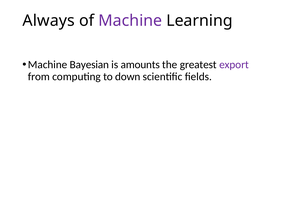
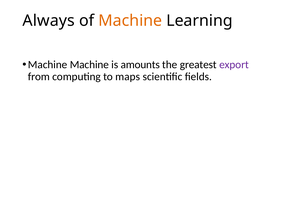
Machine at (130, 21) colour: purple -> orange
Machine Bayesian: Bayesian -> Machine
down: down -> maps
